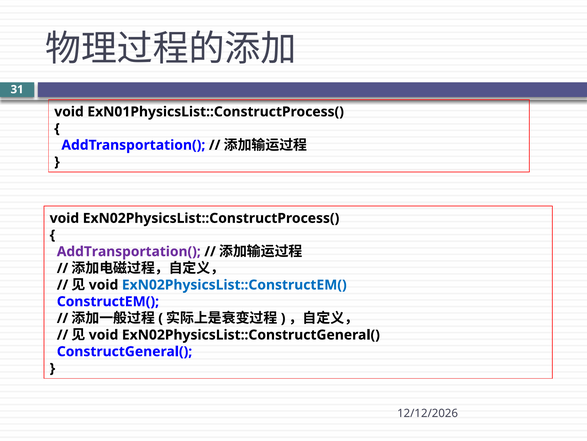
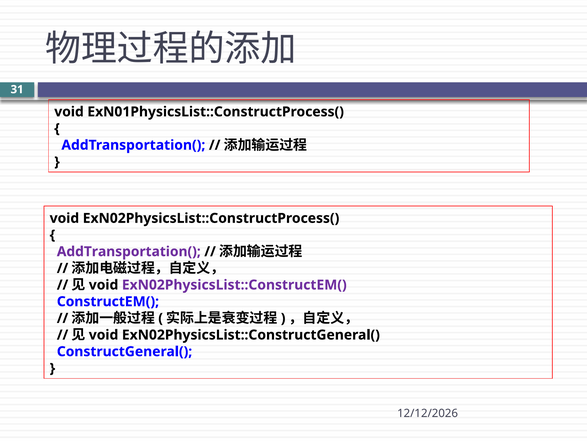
ExN02PhysicsList::ConstructEM( colour: blue -> purple
